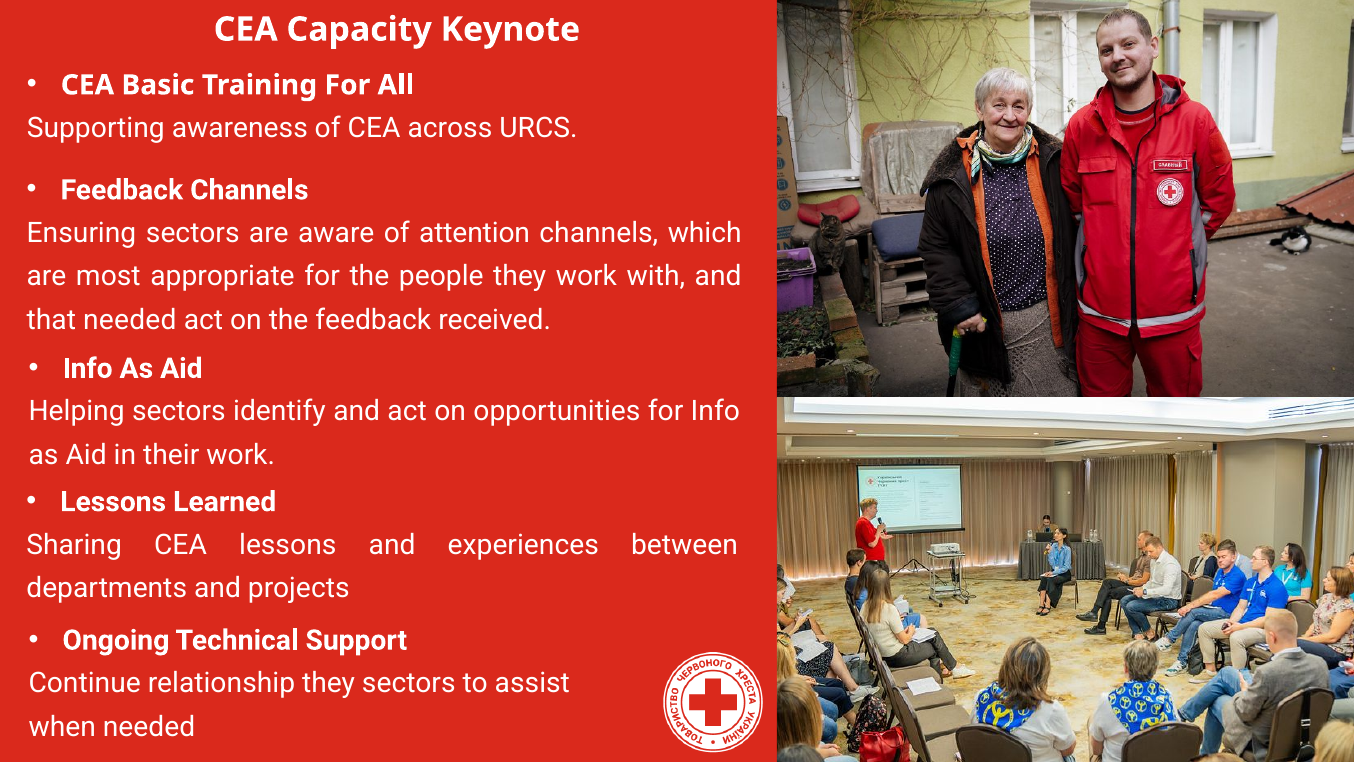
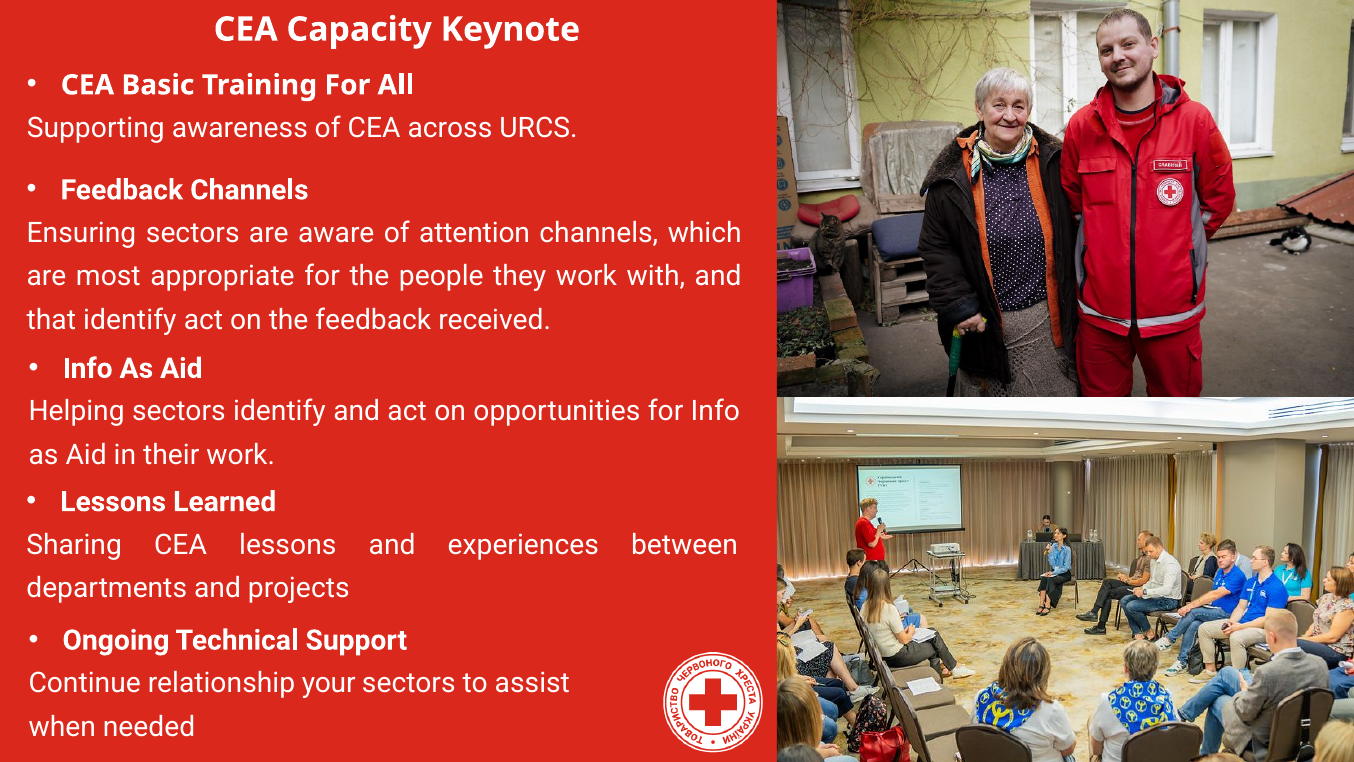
that needed: needed -> identify
relationship they: they -> your
